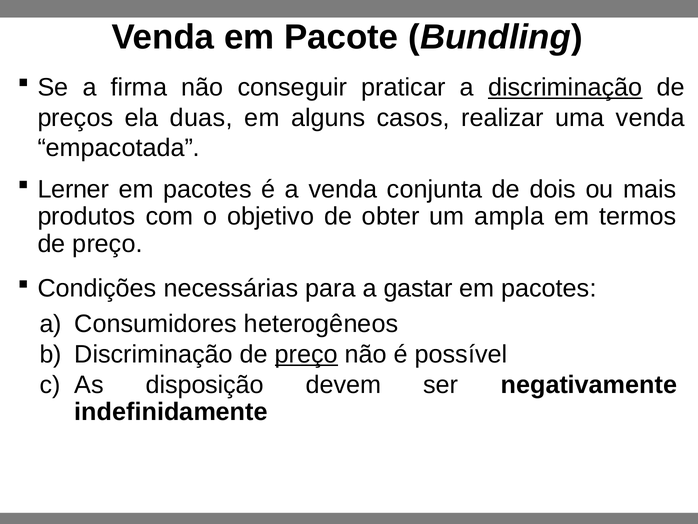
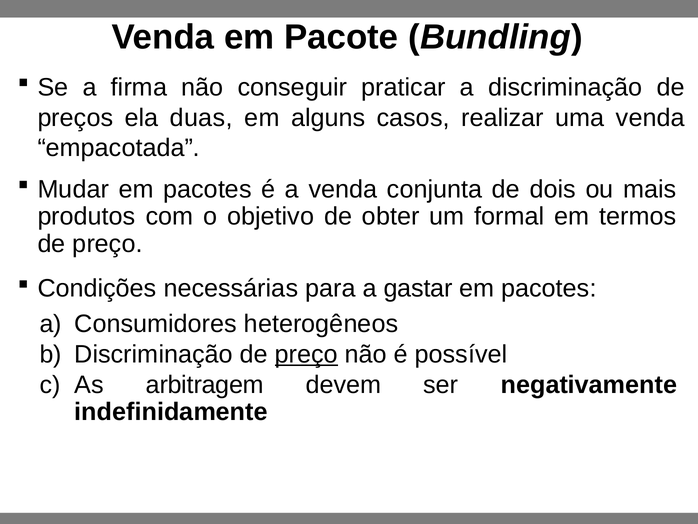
discriminação at (565, 87) underline: present -> none
Lerner: Lerner -> Mudar
ampla: ampla -> formal
disposição: disposição -> arbitragem
